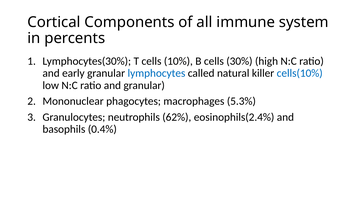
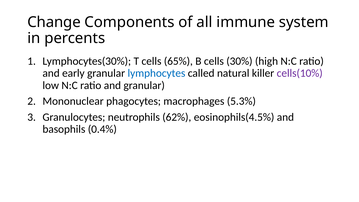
Cortical: Cortical -> Change
10%: 10% -> 65%
cells(10% colour: blue -> purple
eosinophils(2.4%: eosinophils(2.4% -> eosinophils(4.5%
